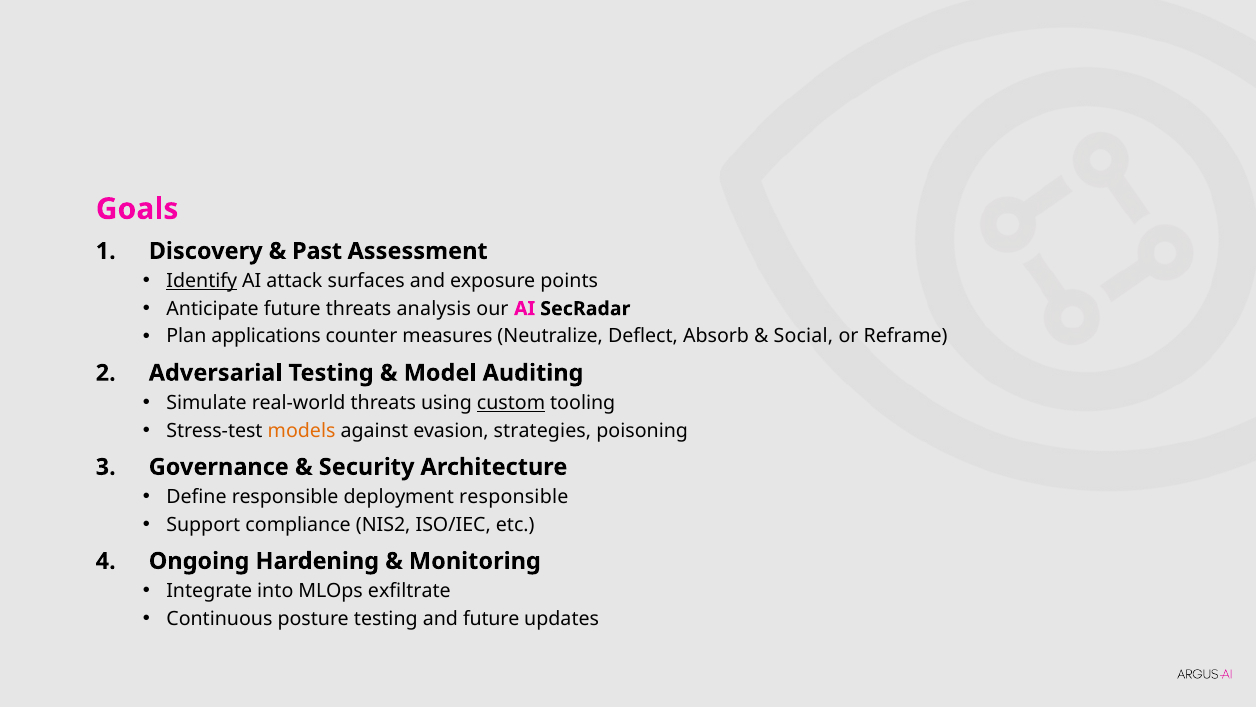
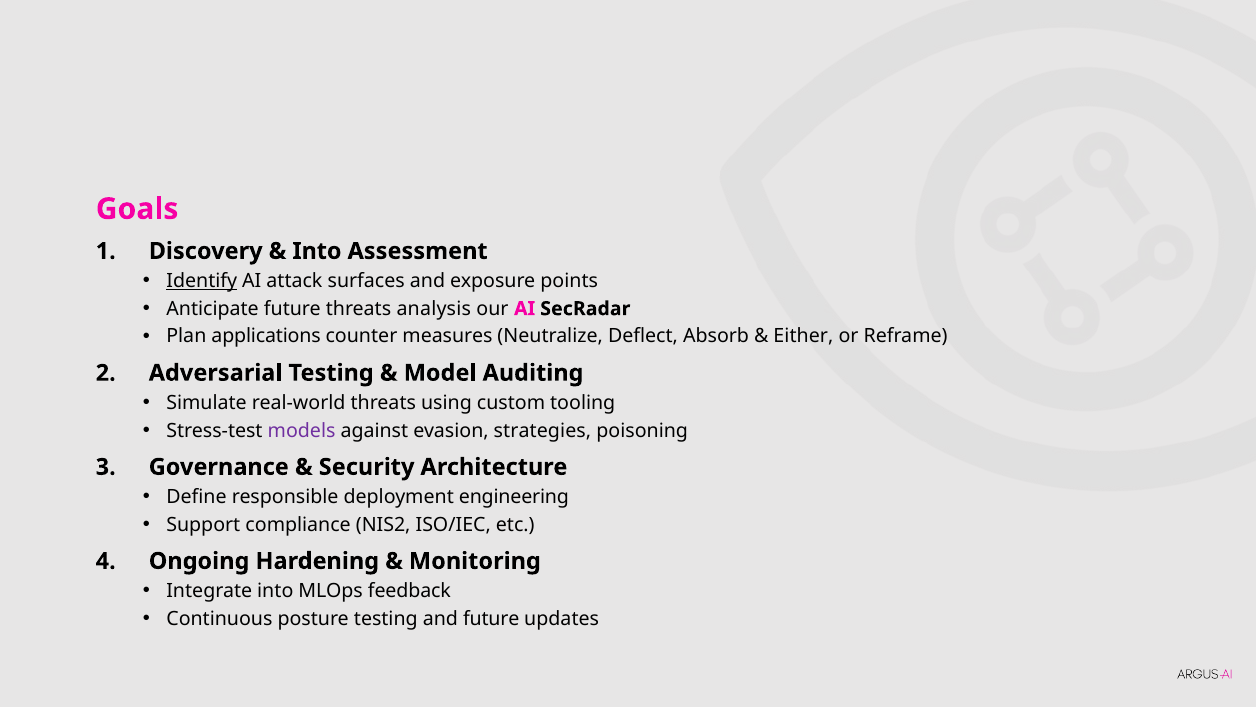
Past at (317, 251): Past -> Into
Social: Social -> Either
custom underline: present -> none
models colour: orange -> purple
deployment responsible: responsible -> engineering
exfiltrate: exfiltrate -> feedback
